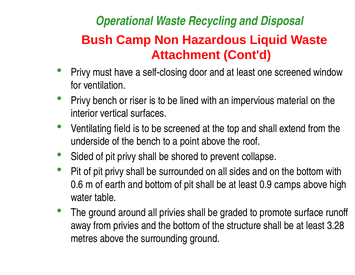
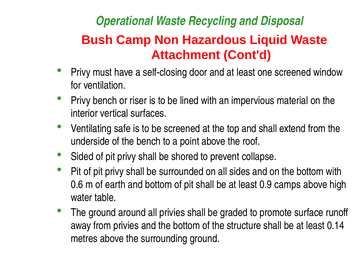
field: field -> safe
3.28: 3.28 -> 0.14
